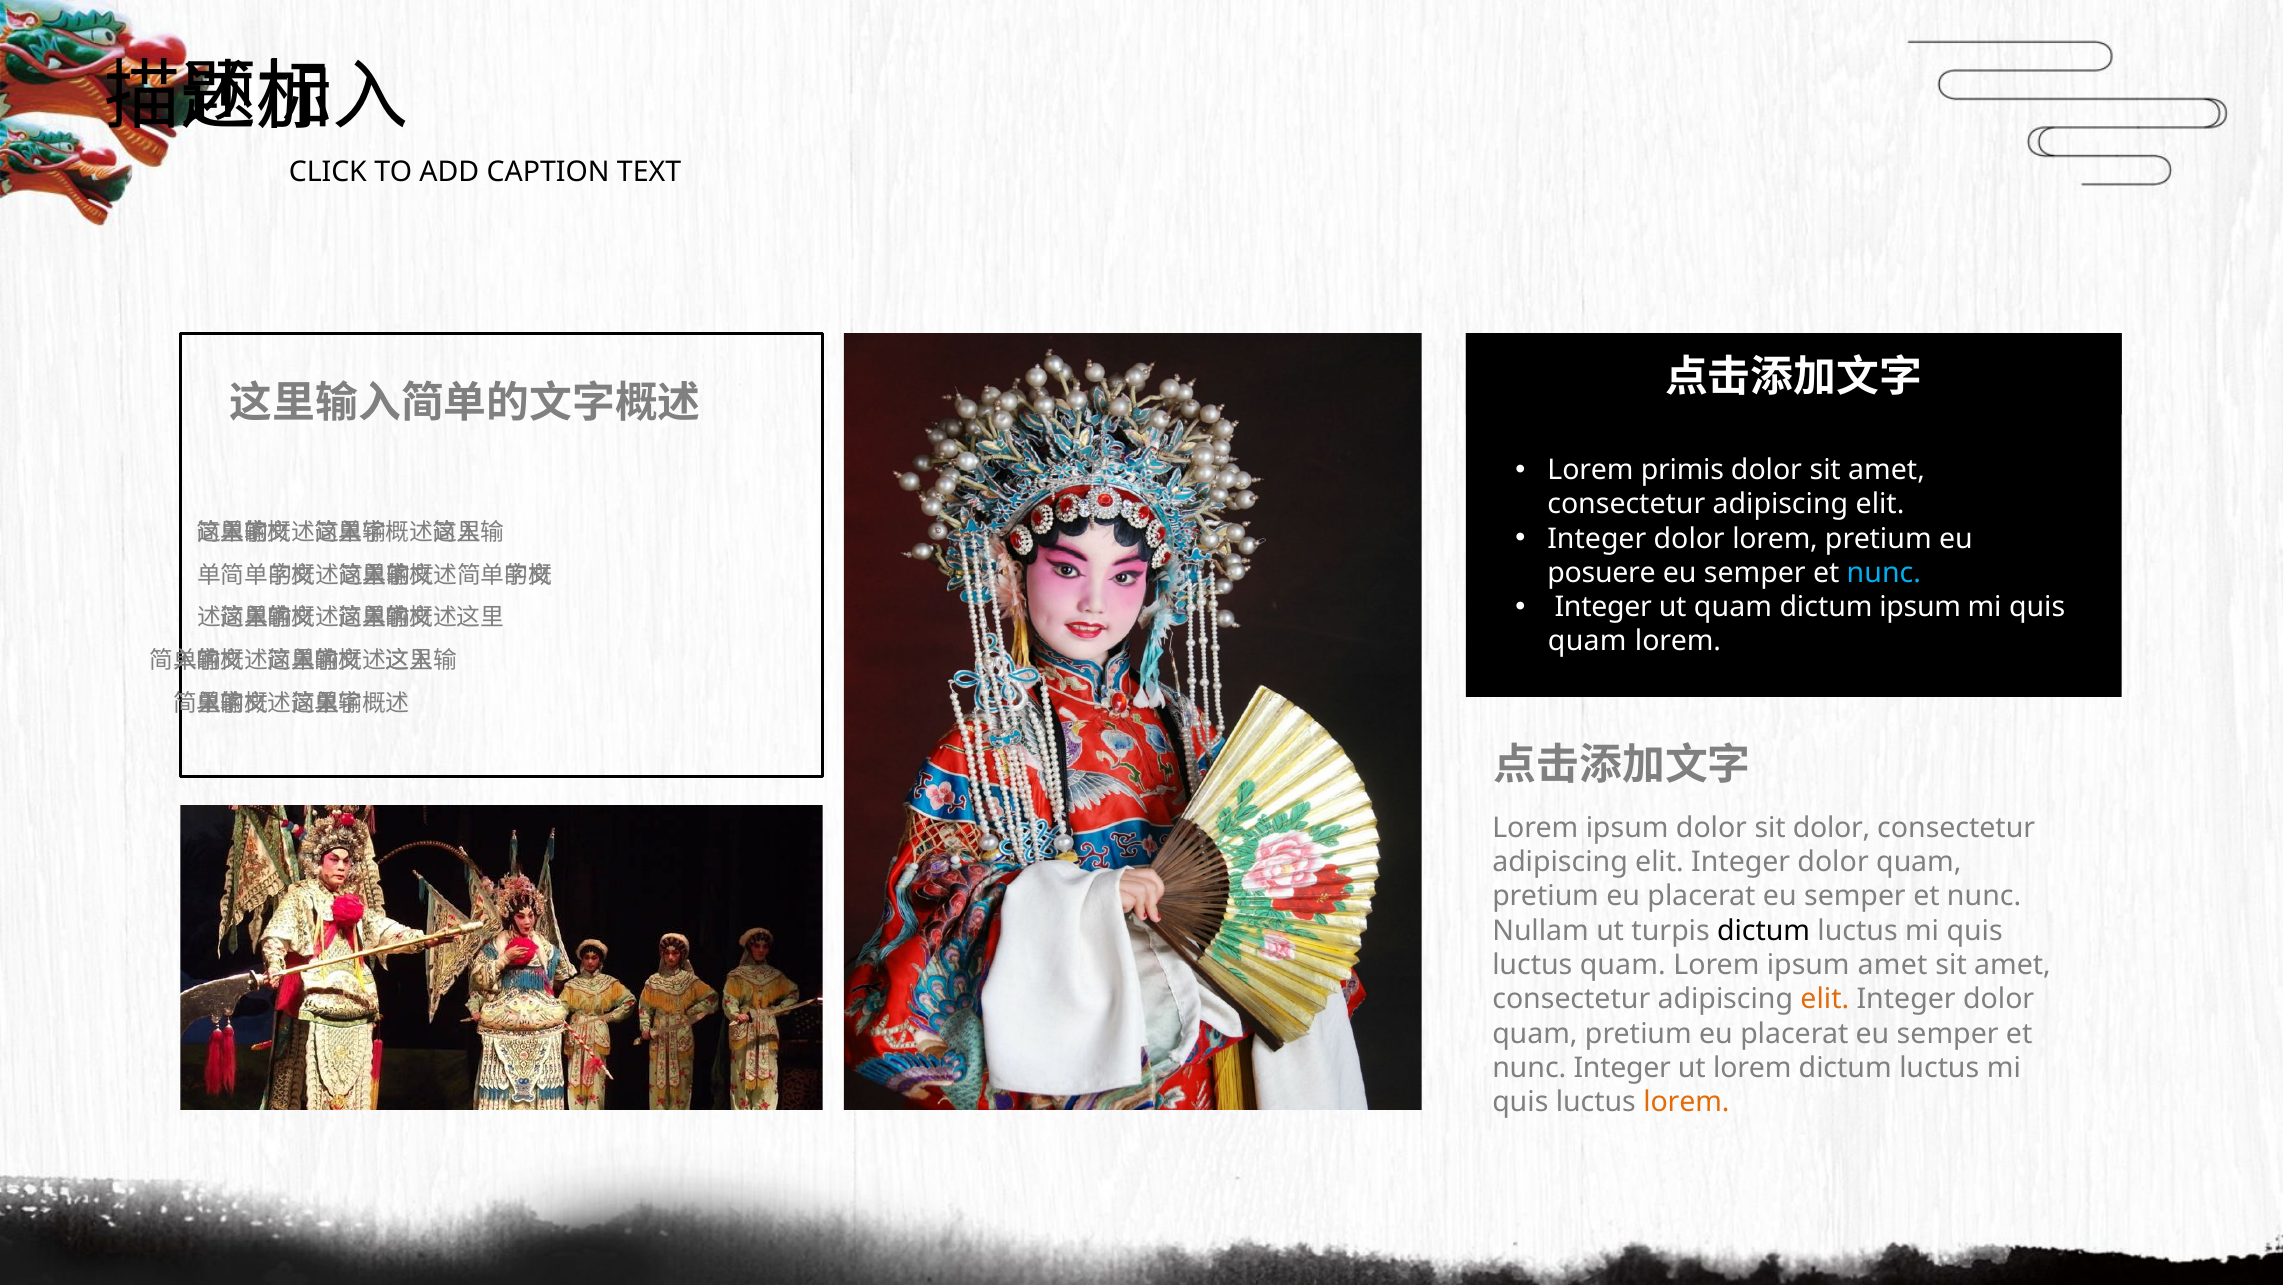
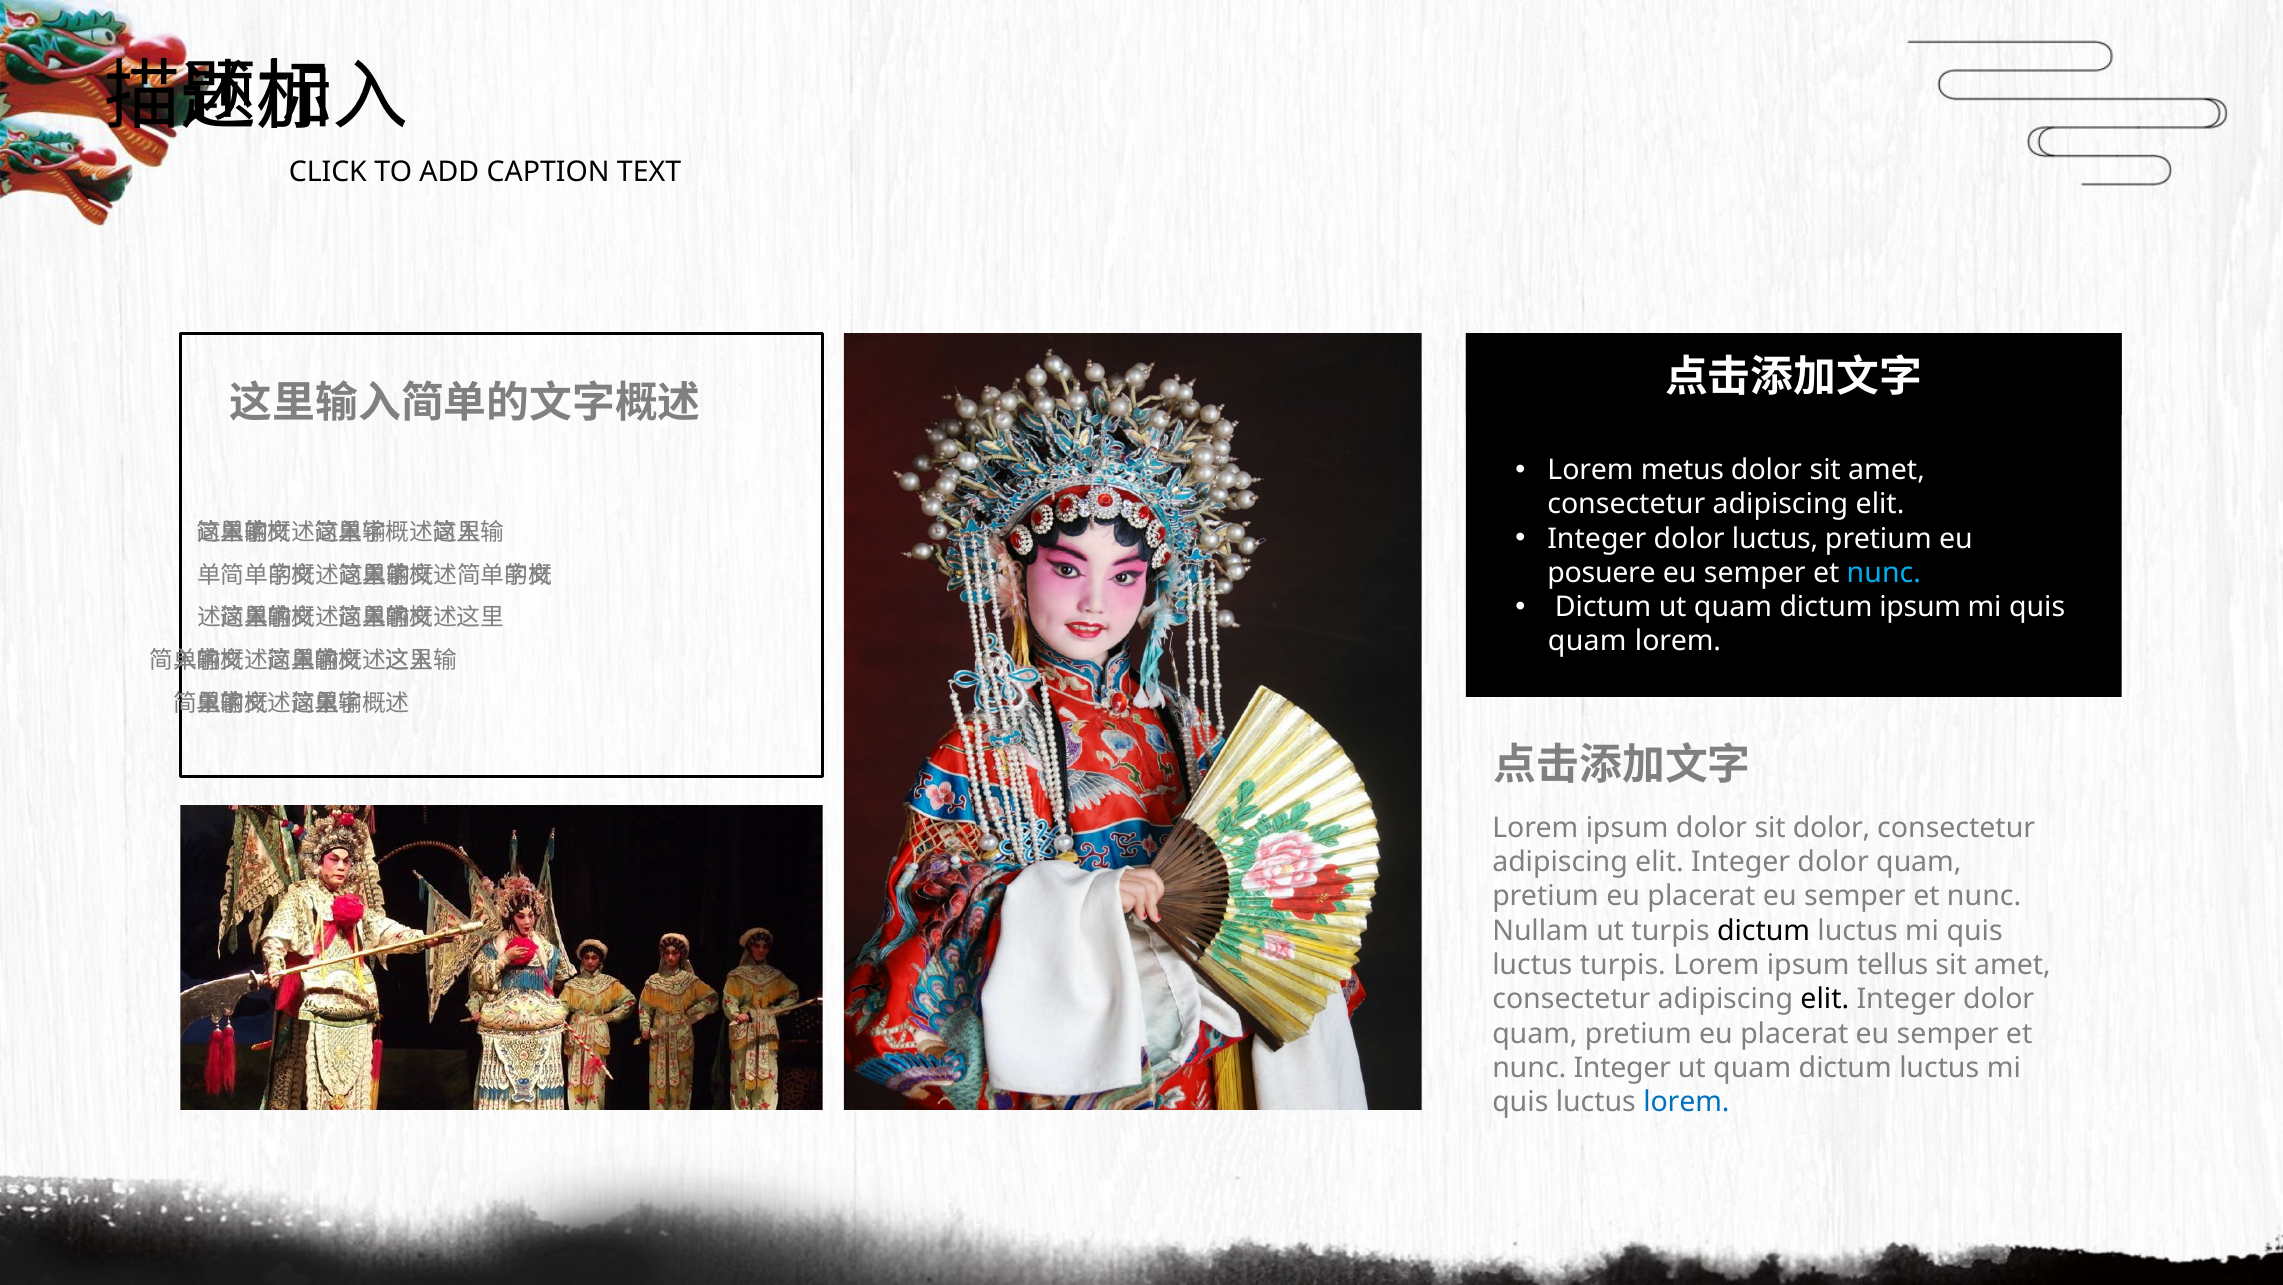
primis: primis -> metus
dolor lorem: lorem -> luctus
Integer at (1603, 607): Integer -> Dictum
luctus quam: quam -> turpis
ipsum amet: amet -> tellus
elit at (1825, 999) colour: orange -> black
lorem at (1752, 1068): lorem -> quam
lorem at (1686, 1102) colour: orange -> blue
